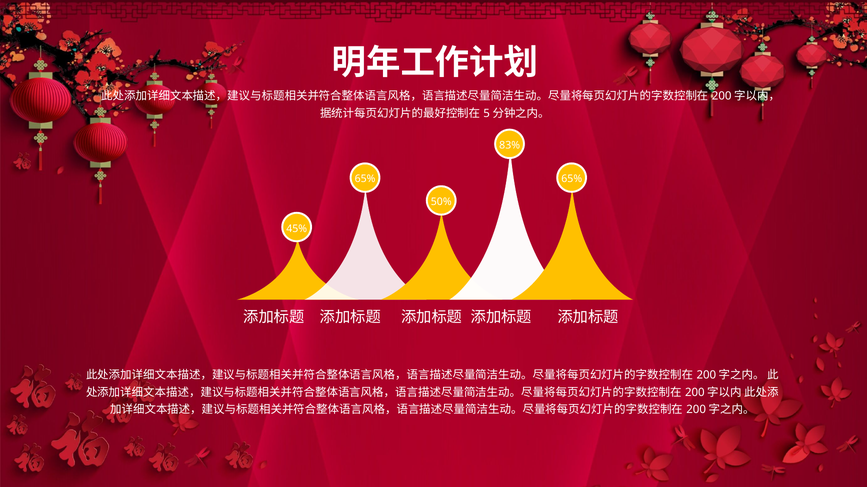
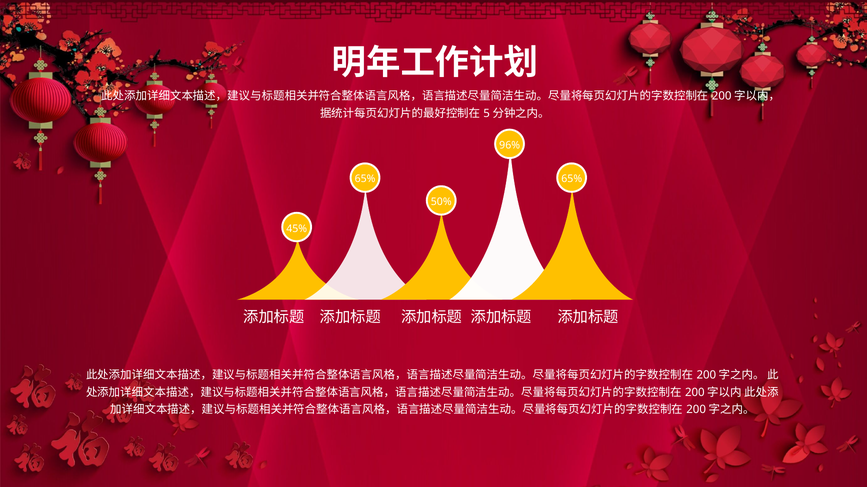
83%: 83% -> 96%
